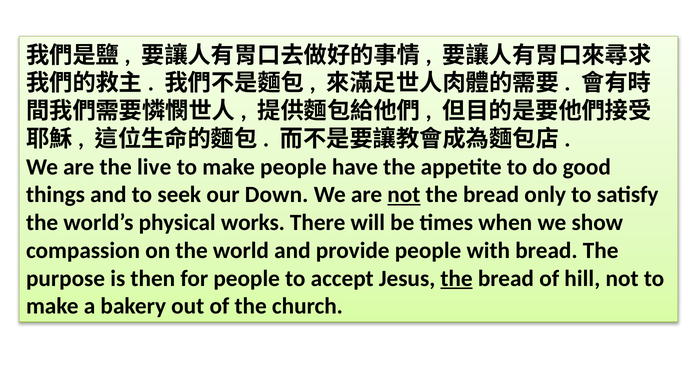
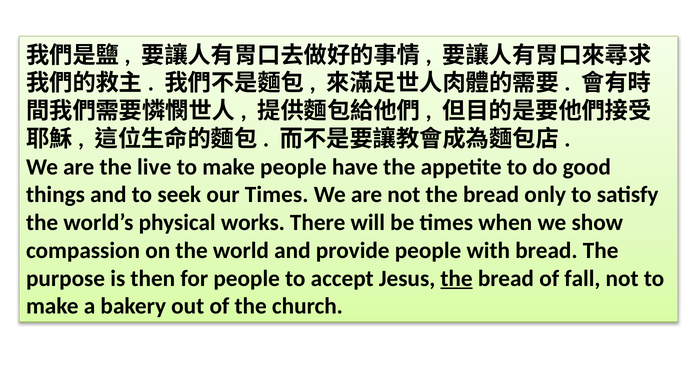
our Down: Down -> Times
not at (404, 195) underline: present -> none
hill: hill -> fall
